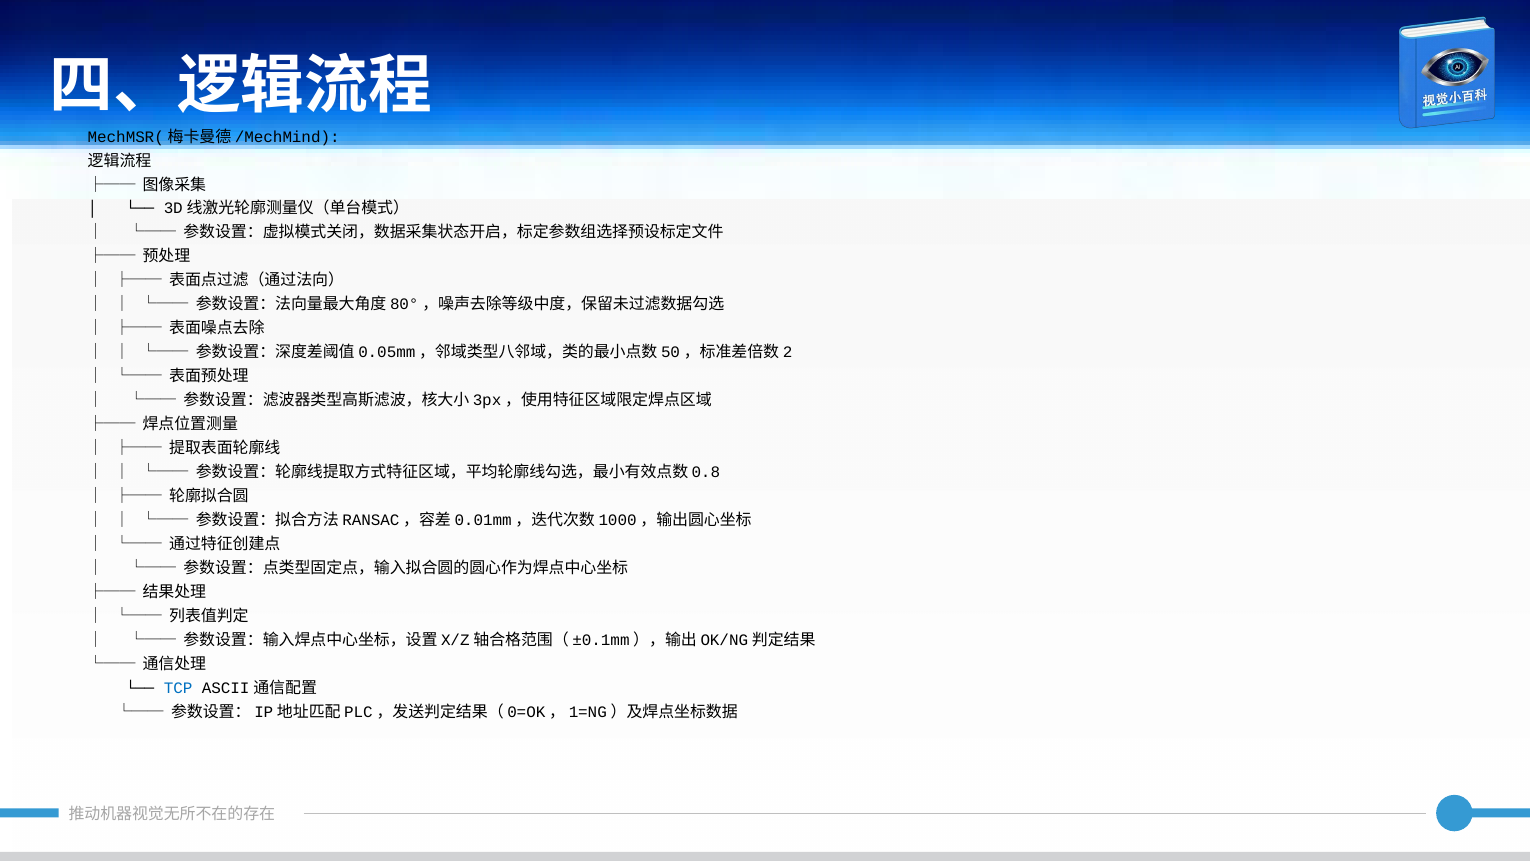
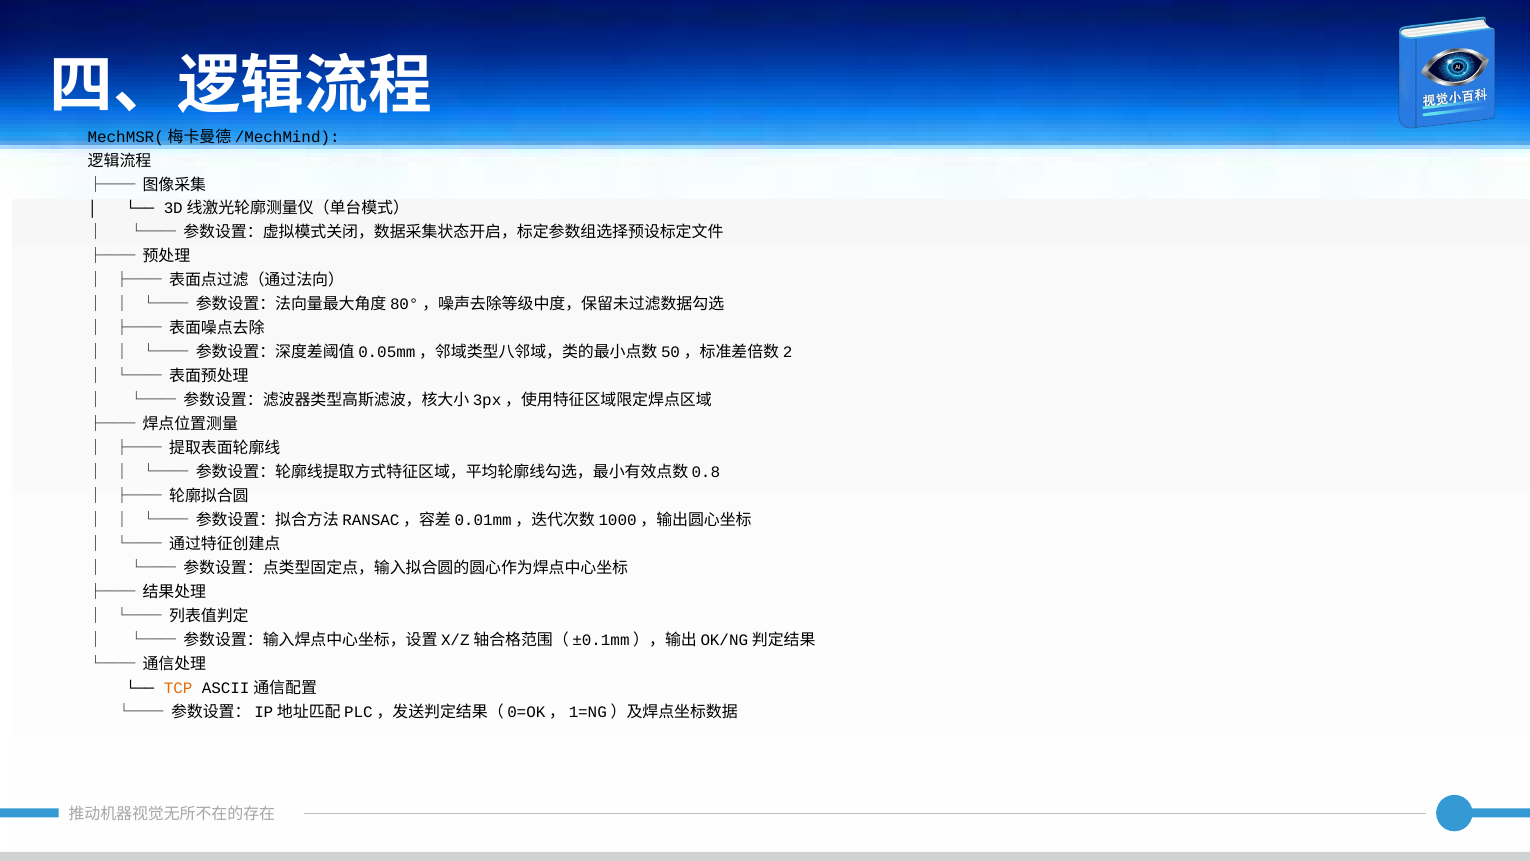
TCP colour: blue -> orange
